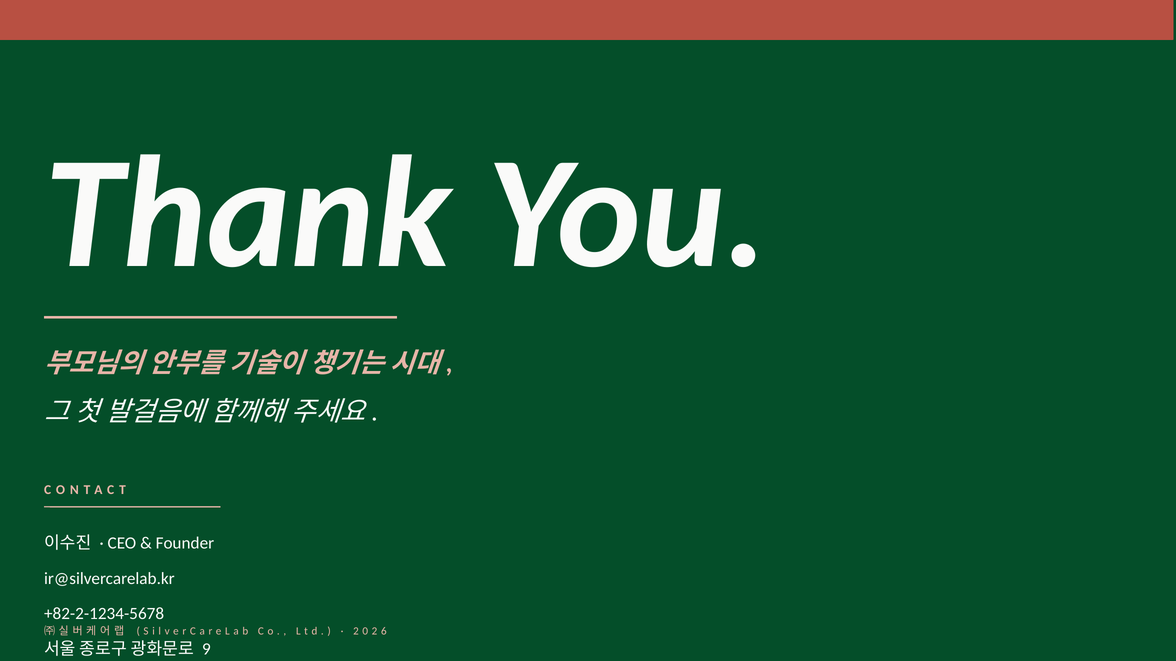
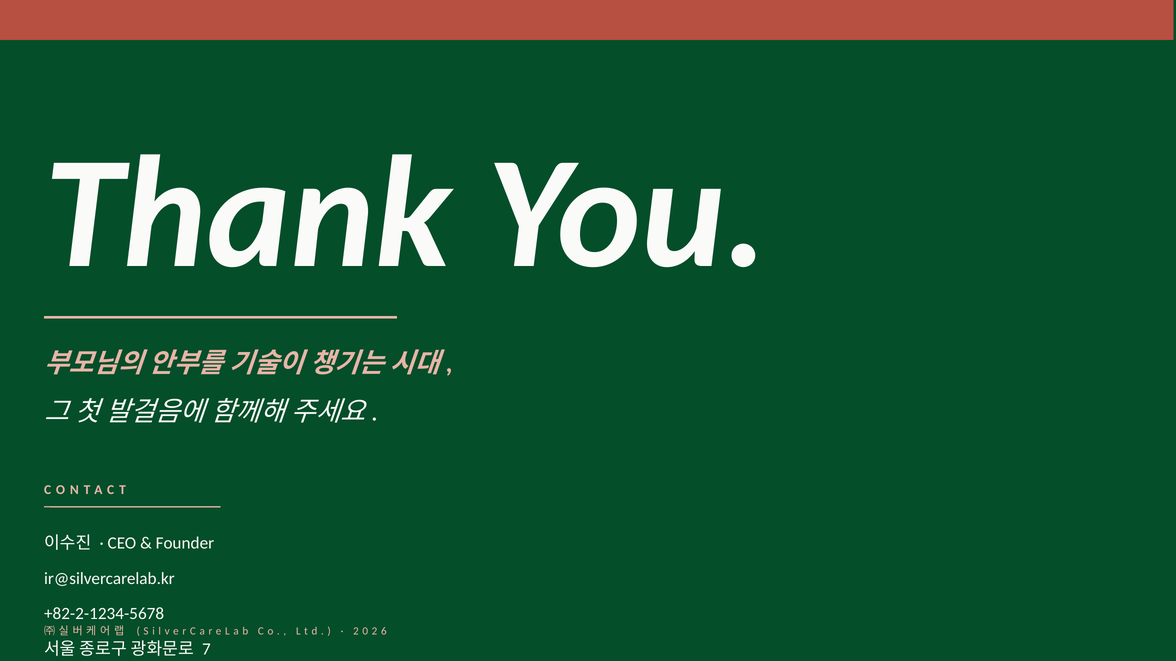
9: 9 -> 7
